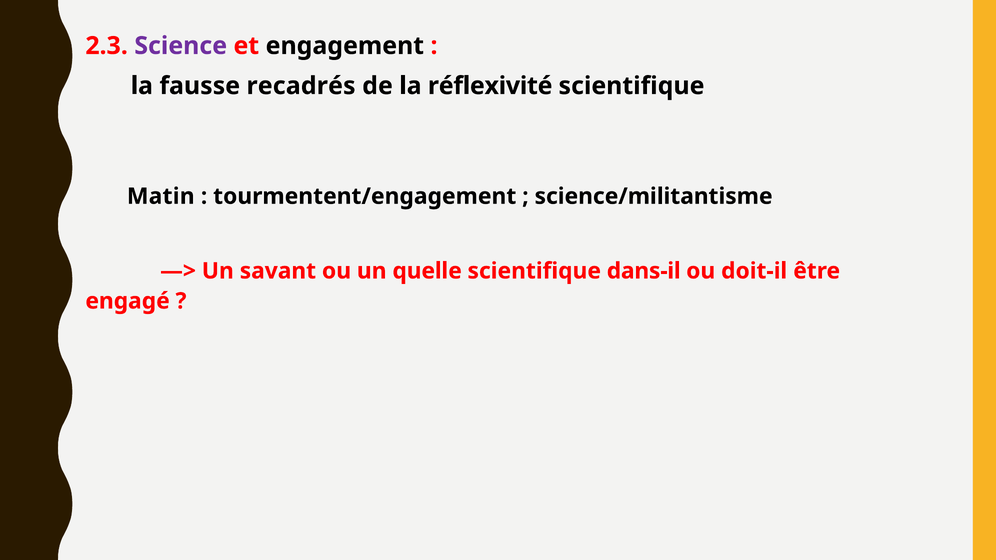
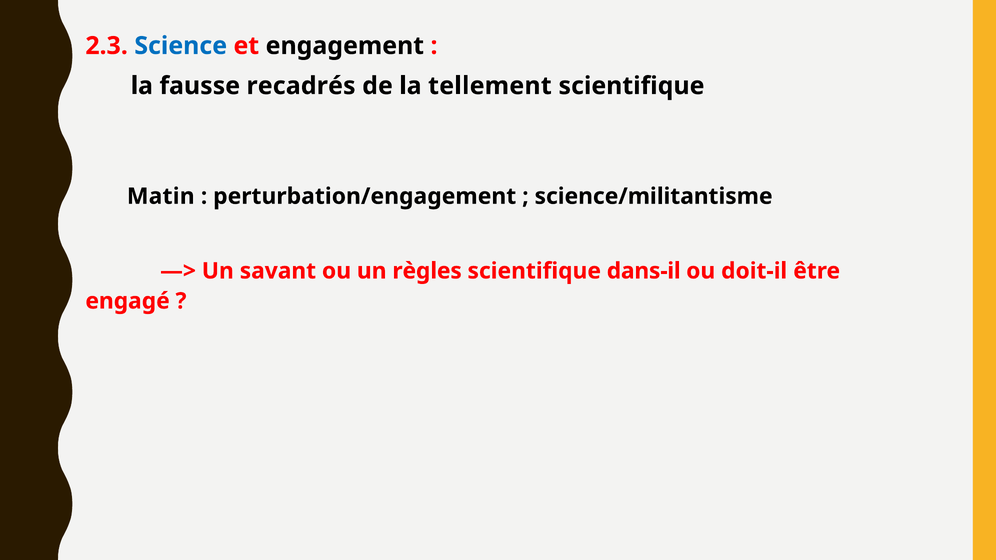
Science colour: purple -> blue
réflexivité: réflexivité -> tellement
tourmentent/engagement: tourmentent/engagement -> perturbation/engagement
quelle: quelle -> règles
